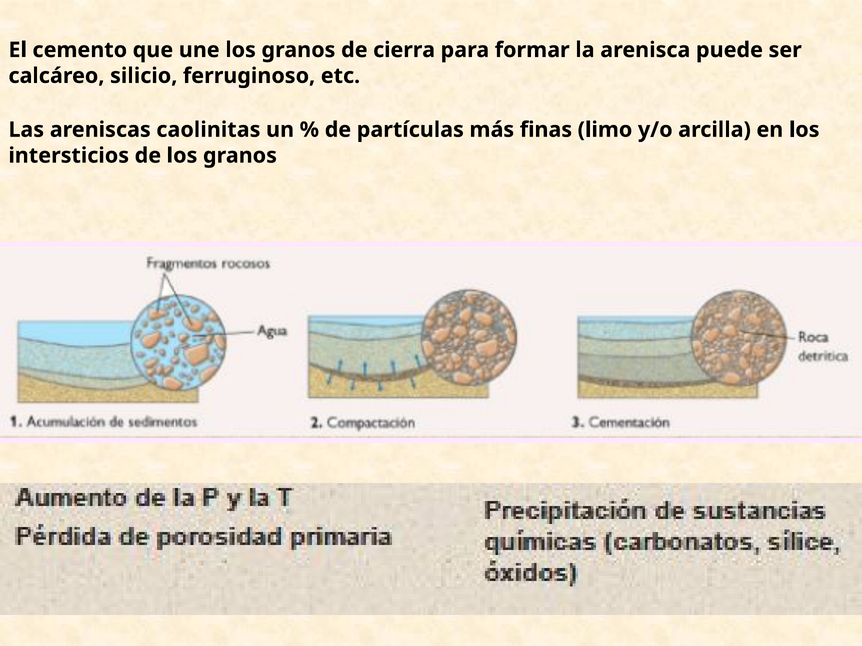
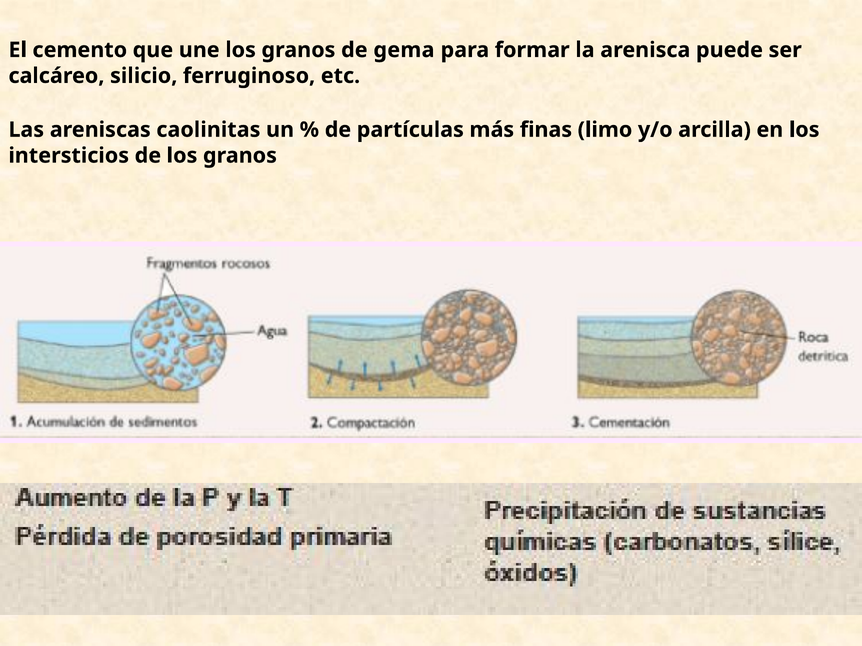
cierra: cierra -> gema
